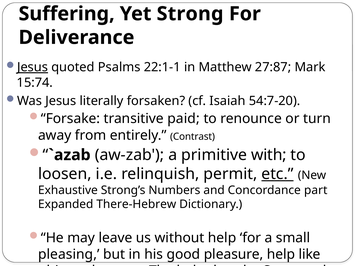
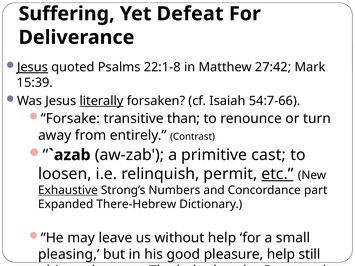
Strong: Strong -> Defeat
22:1-1: 22:1-1 -> 22:1-8
27:87: 27:87 -> 27:42
15:74: 15:74 -> 15:39
literally underline: none -> present
54:7-20: 54:7-20 -> 54:7-66
paid: paid -> than
with: with -> cast
Exhaustive underline: none -> present
like: like -> still
